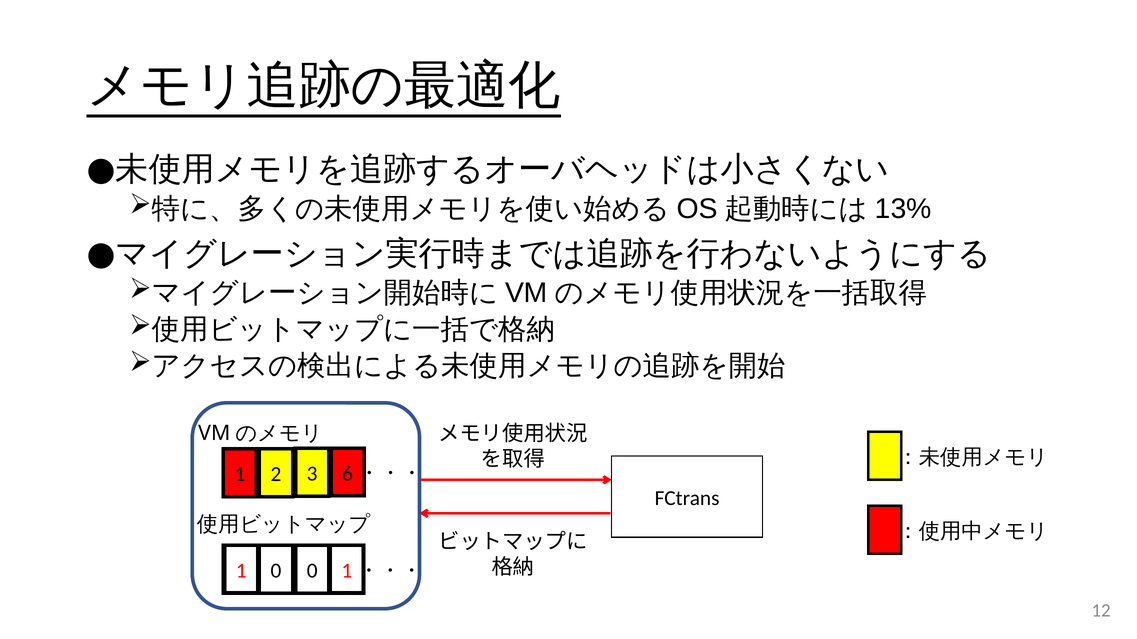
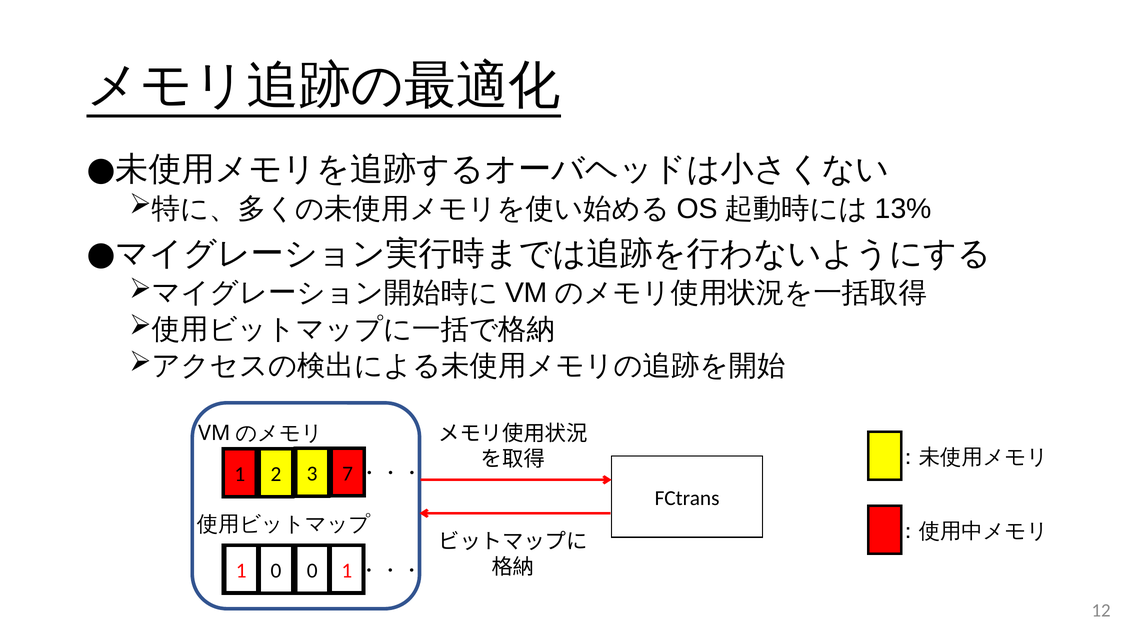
6: 6 -> 7
